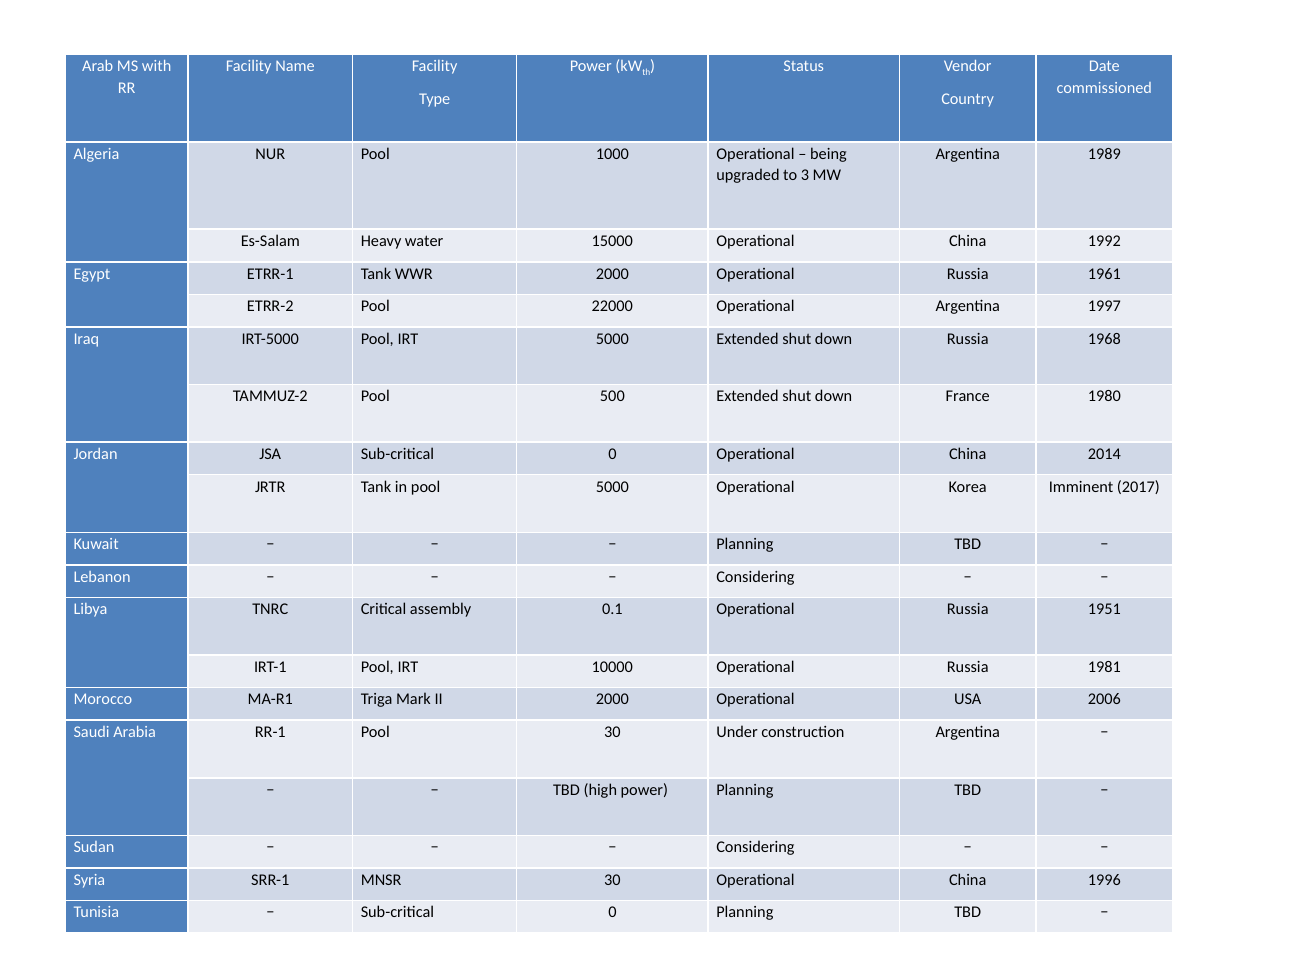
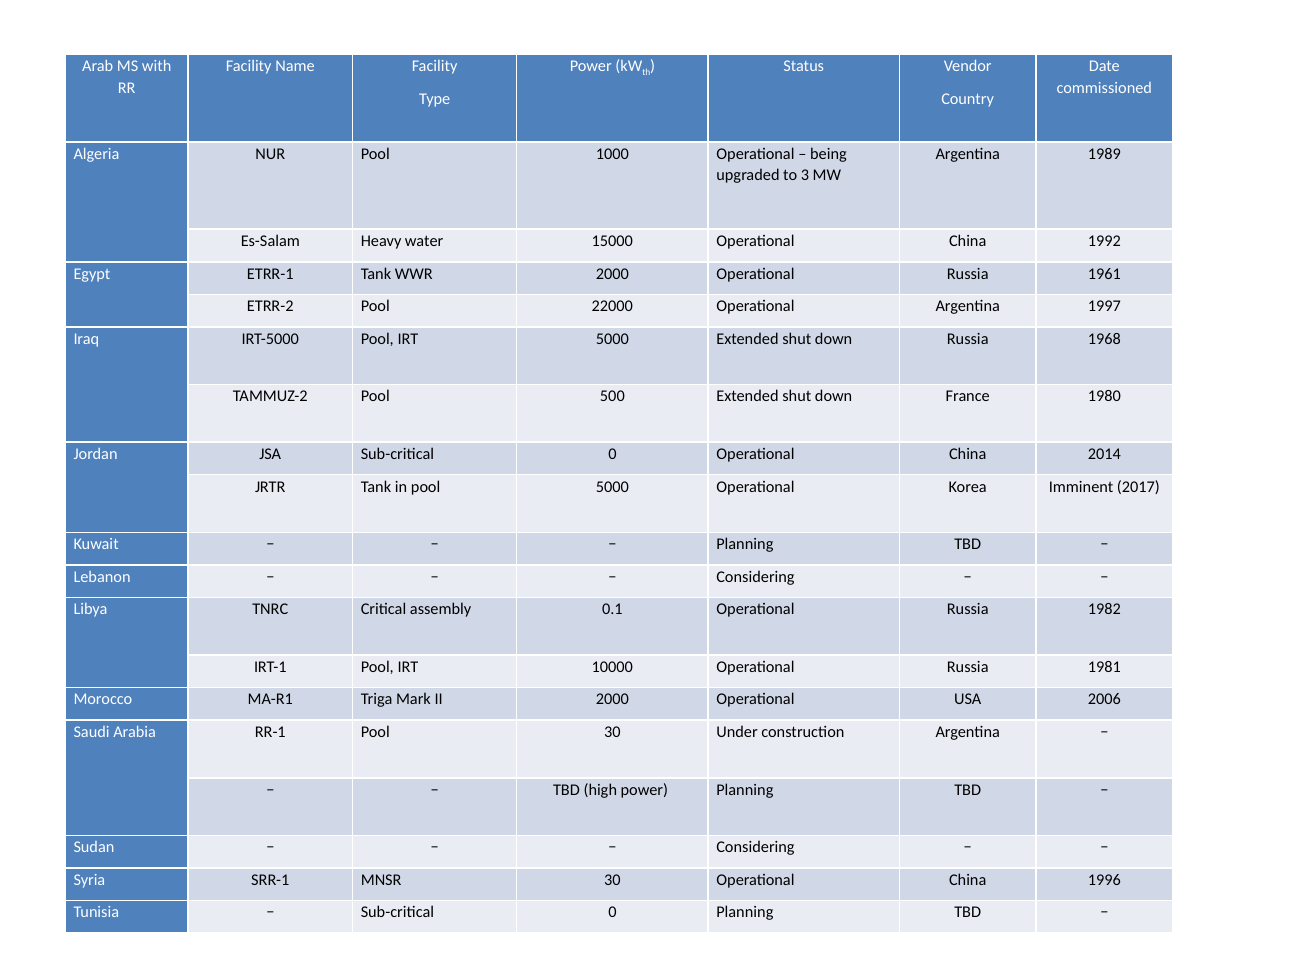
1951: 1951 -> 1982
